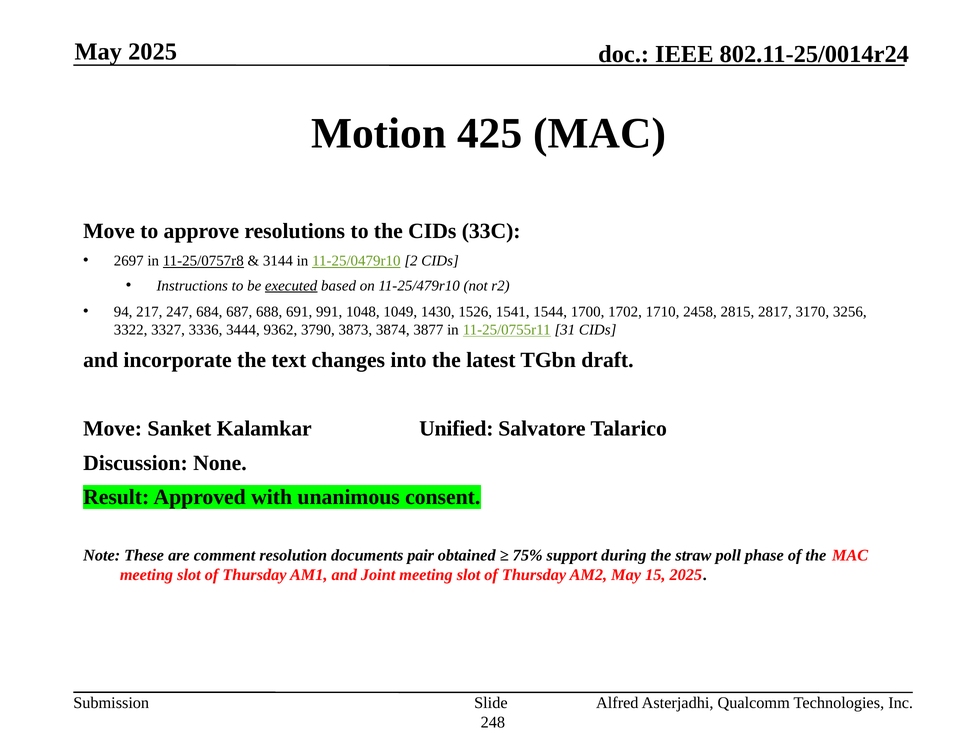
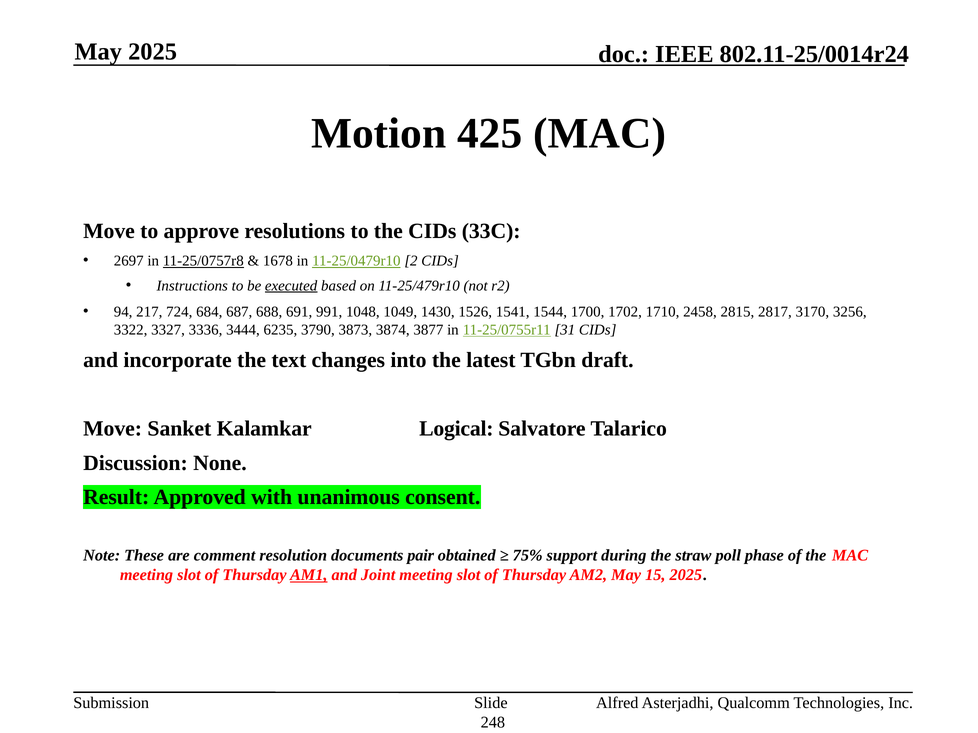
3144: 3144 -> 1678
247: 247 -> 724
9362: 9362 -> 6235
Unified: Unified -> Logical
AM1 underline: none -> present
